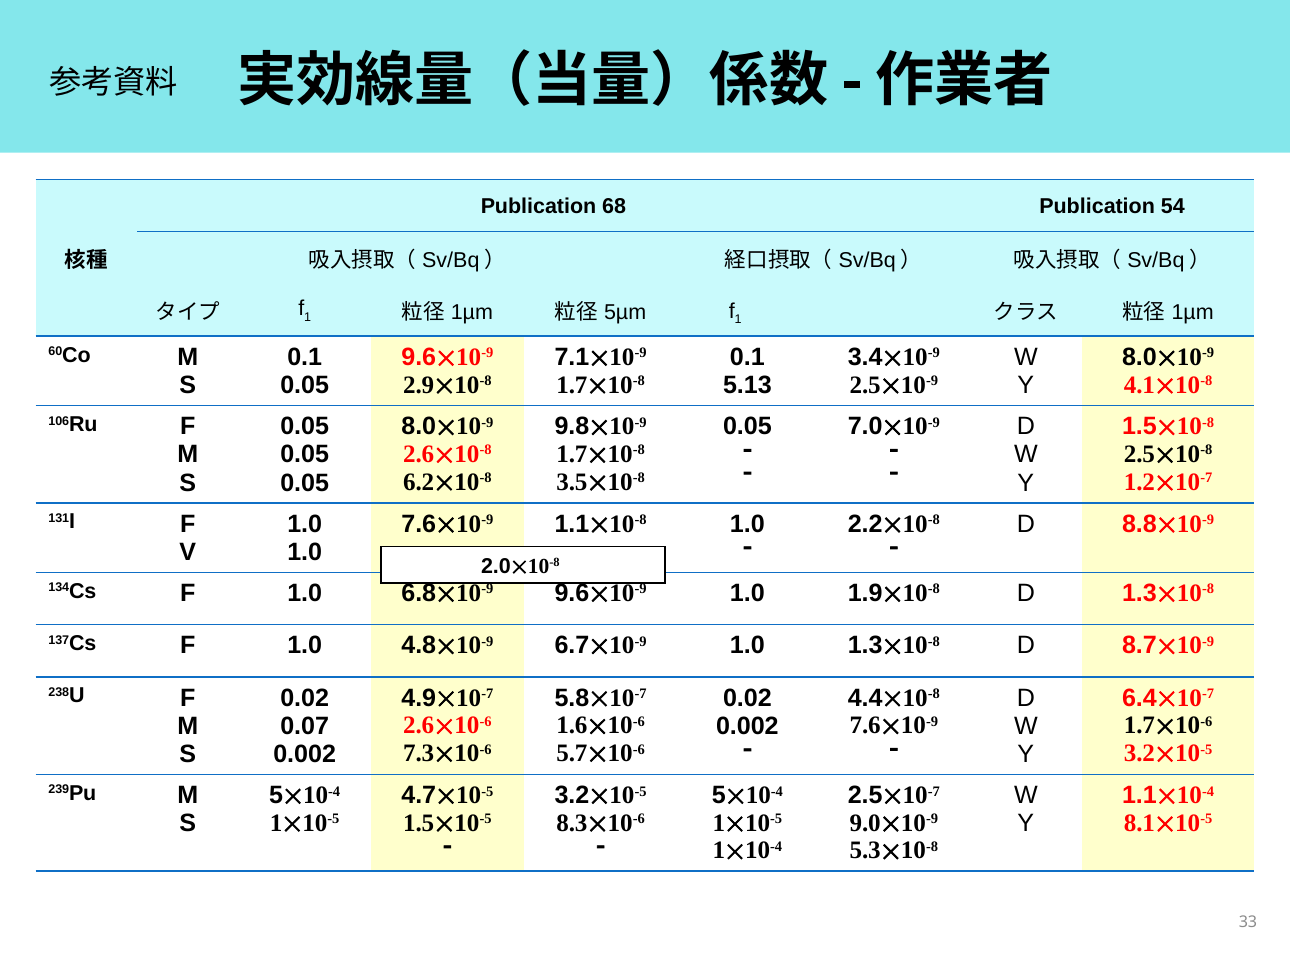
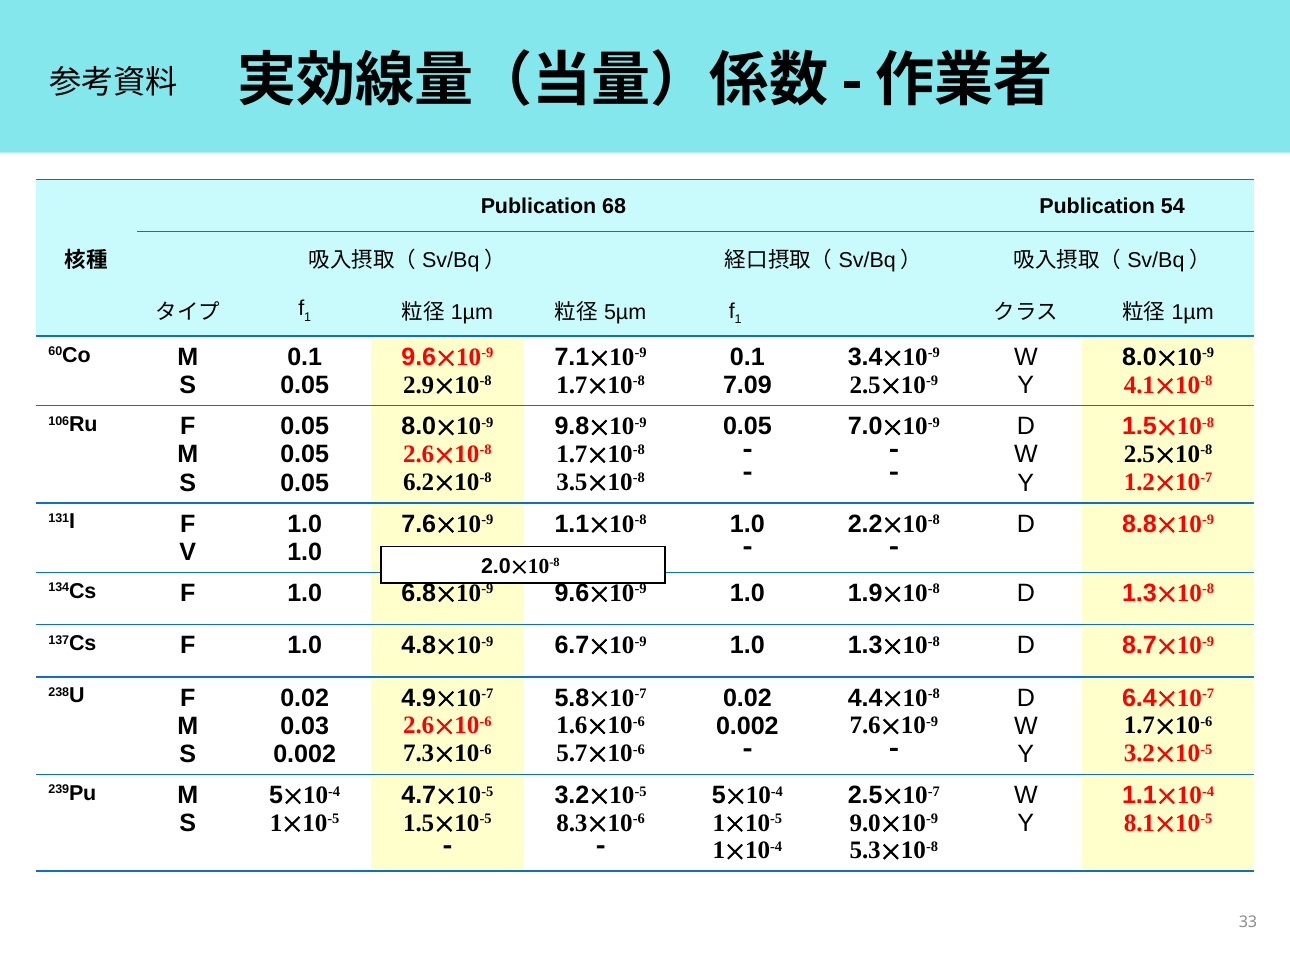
5.13: 5.13 -> 7.09
0.07: 0.07 -> 0.03
